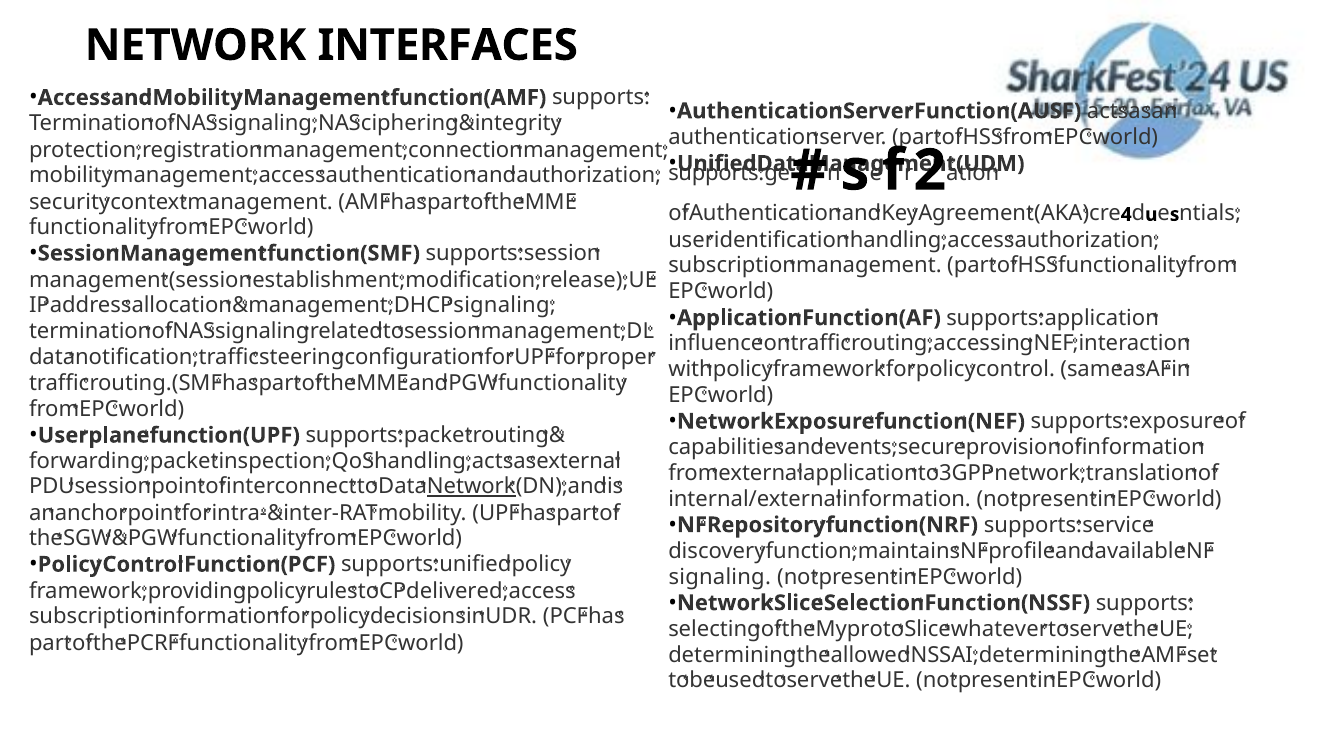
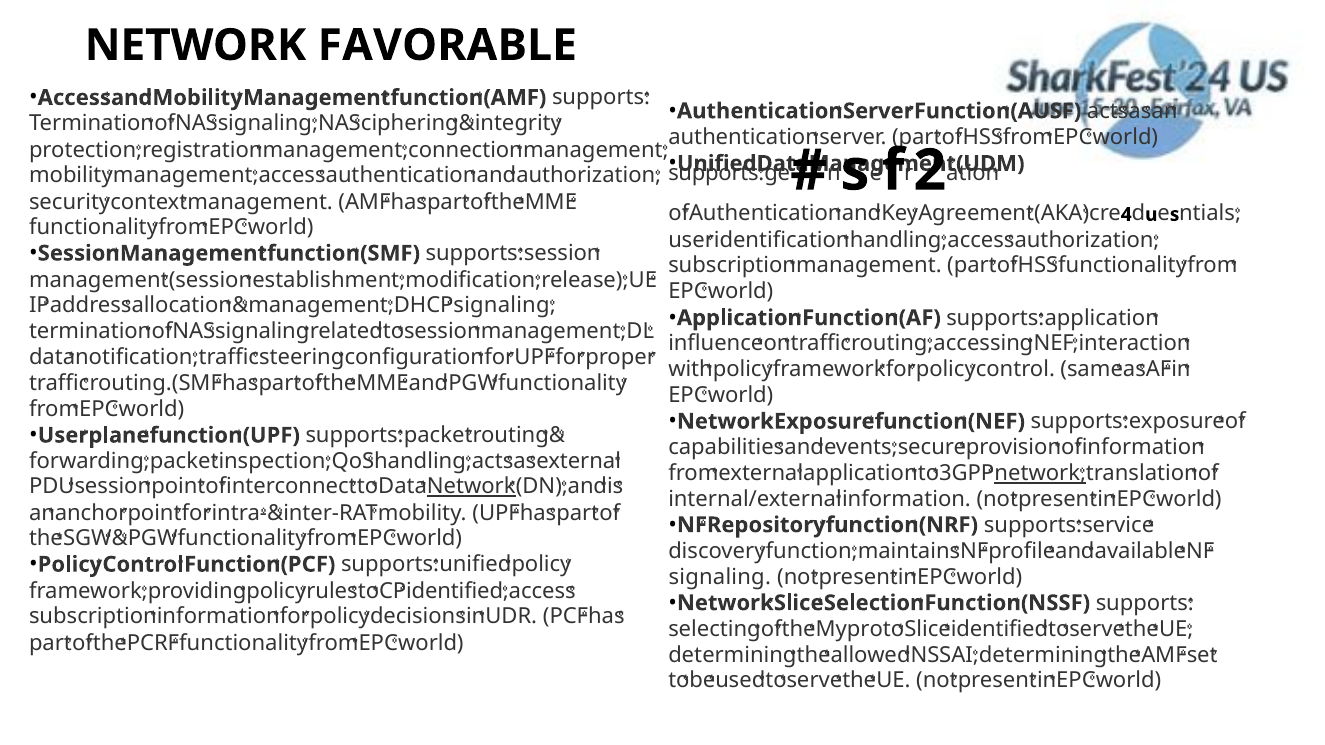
INTERFACES: INTERFACES -> FAVORABLE
network at (1040, 474) underline: none -> present
delivered at (457, 591): delivered -> identified
whatever at (999, 630): whatever -> identified
